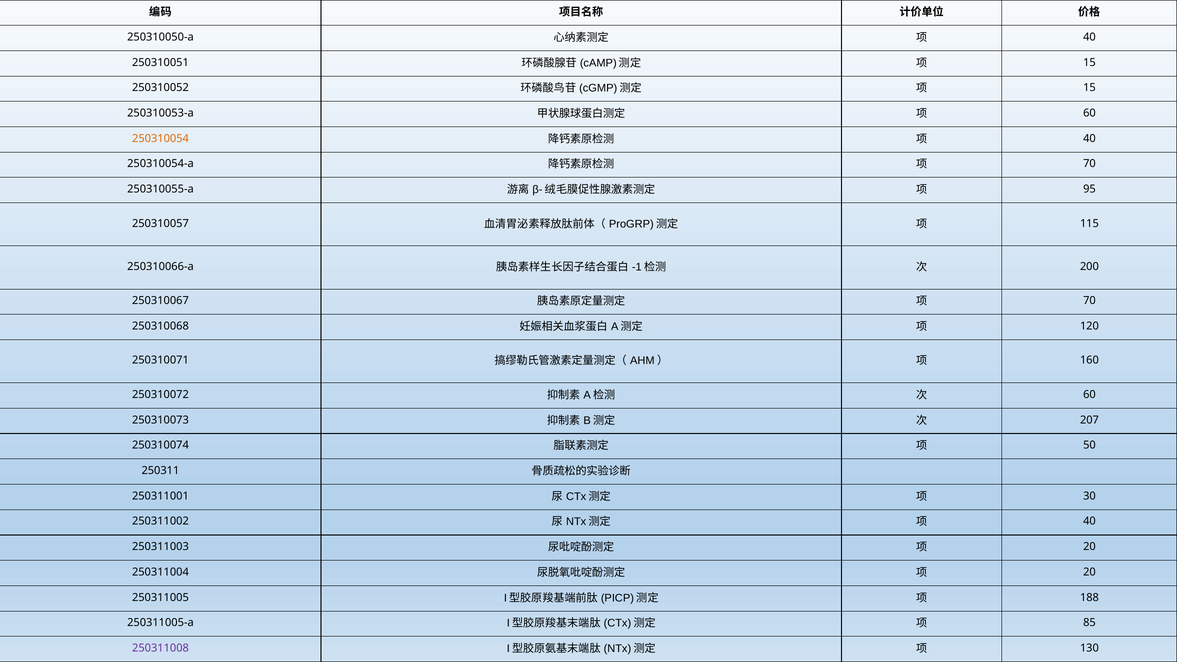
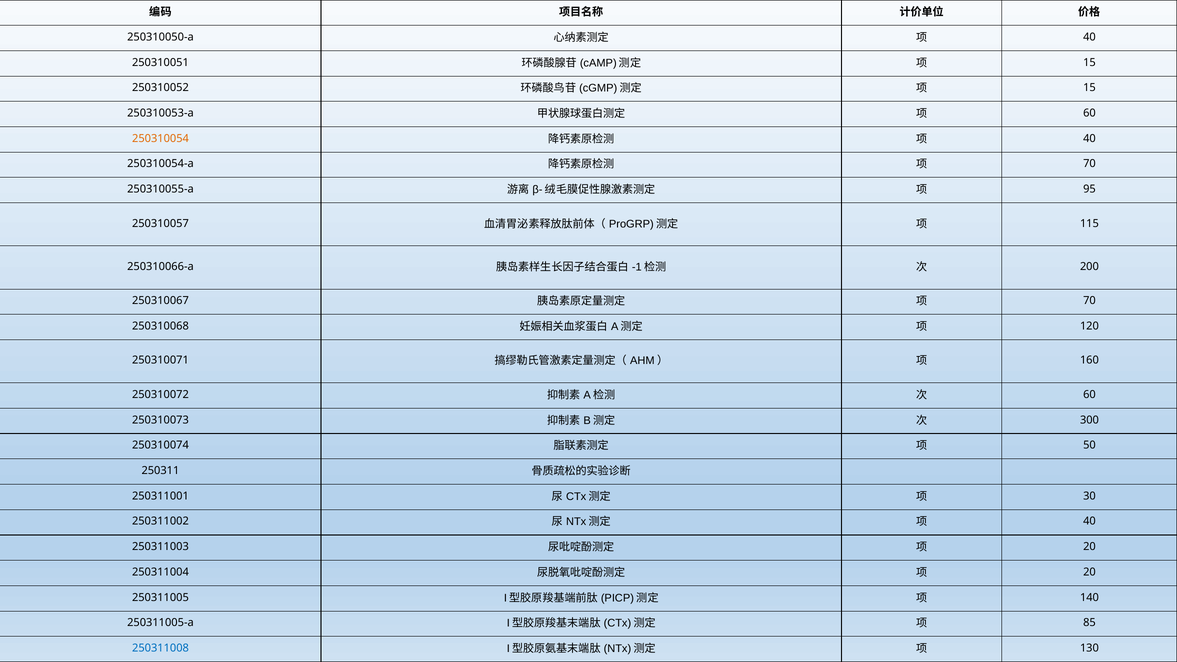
207: 207 -> 300
188: 188 -> 140
250311008 colour: purple -> blue
